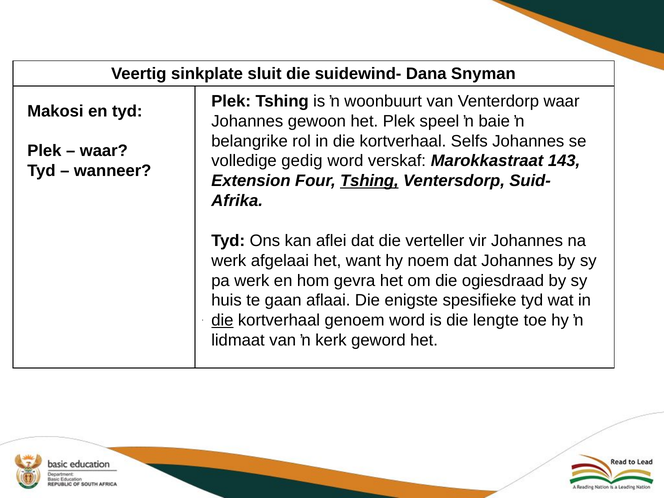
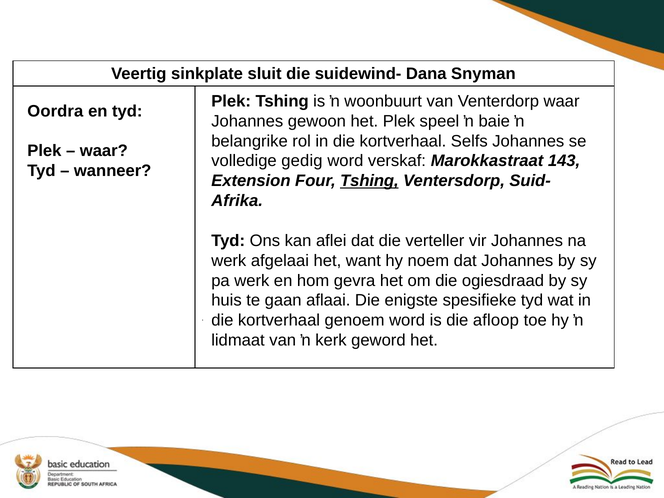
Makosi: Makosi -> Oordra
die at (222, 320) underline: present -> none
lengte: lengte -> afloop
